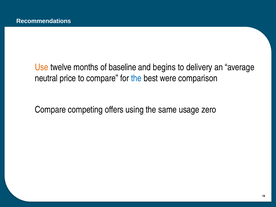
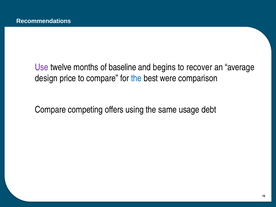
Use colour: orange -> purple
delivery: delivery -> recover
neutral: neutral -> design
zero: zero -> debt
